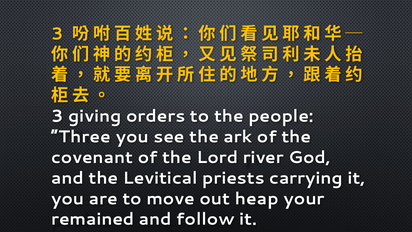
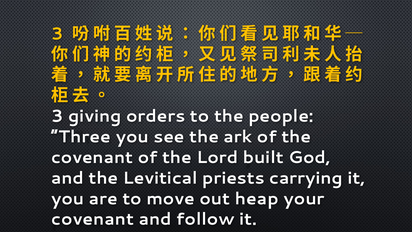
river: river -> built
remained at (93, 219): remained -> covenant
